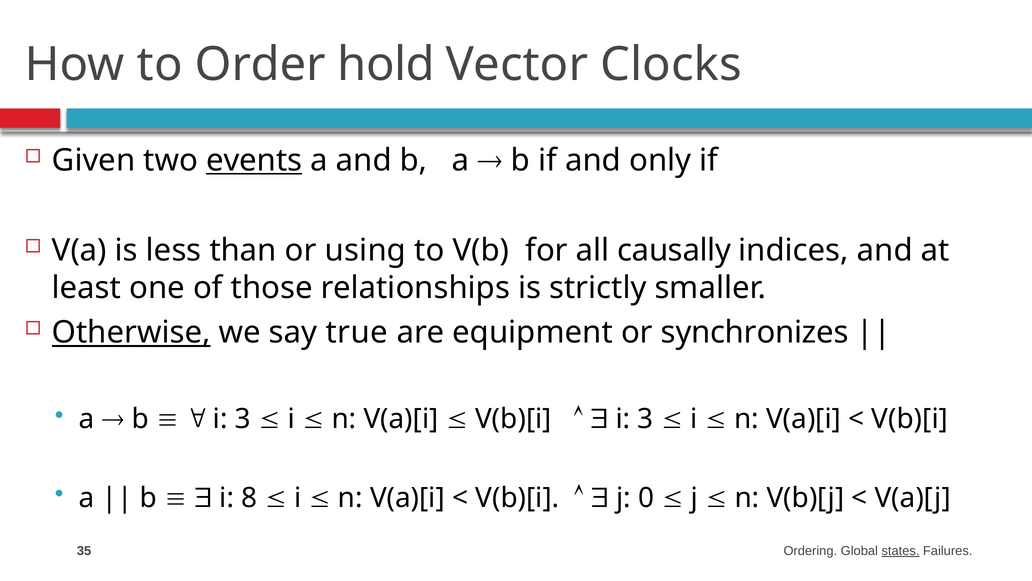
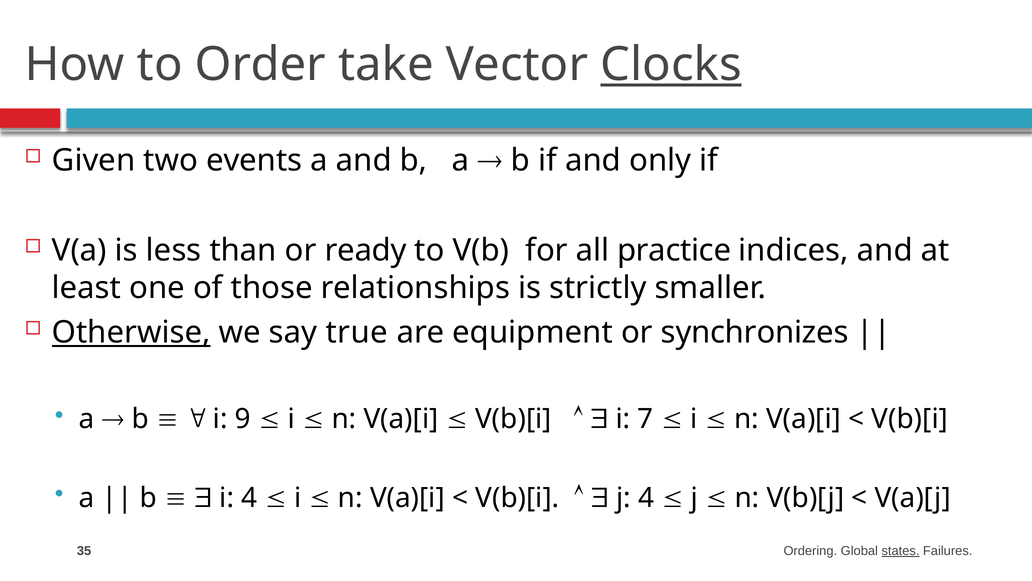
hold: hold -> take
Clocks underline: none -> present
events underline: present -> none
using: using -> ready
causally: causally -> practice
3 at (243, 419): 3 -> 9
3 at (645, 419): 3 -> 7
i 8: 8 -> 4
j 0: 0 -> 4
